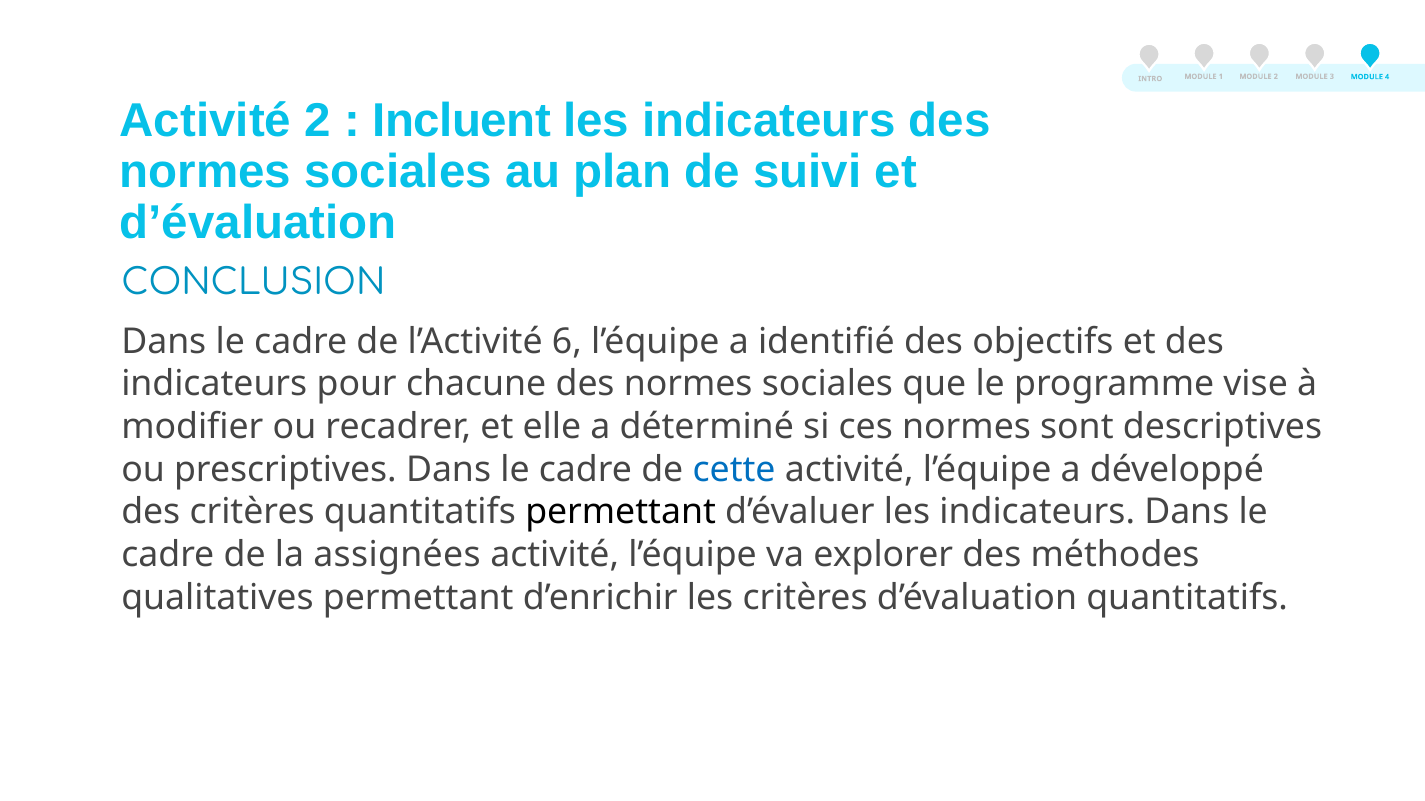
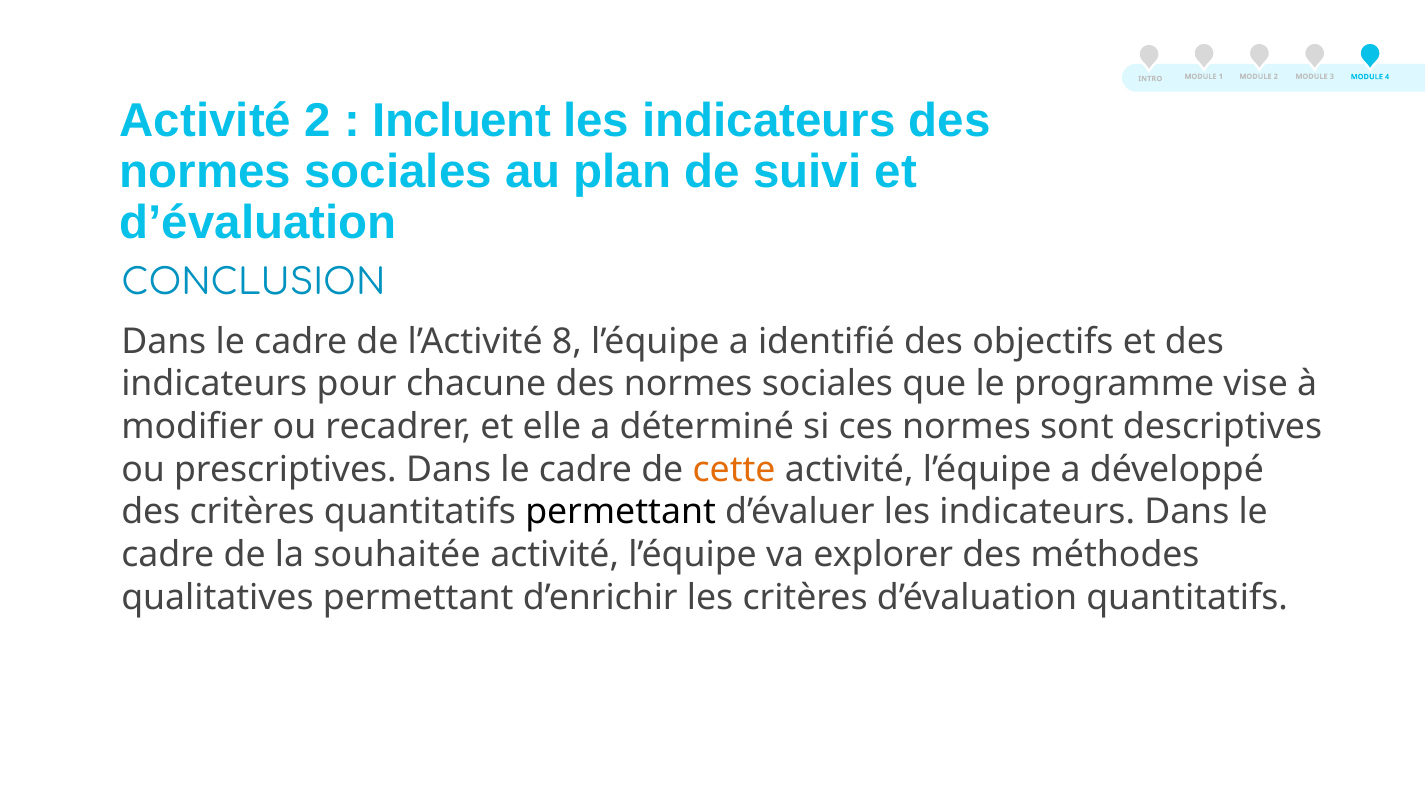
6: 6 -> 8
cette colour: blue -> orange
assignées: assignées -> souhaitée
